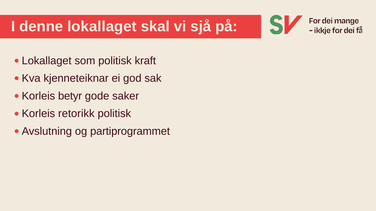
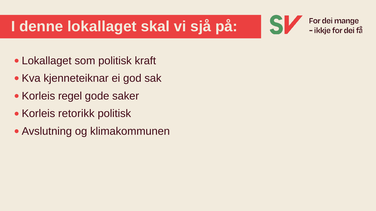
betyr: betyr -> regel
partiprogrammet: partiprogrammet -> klimakommunen
